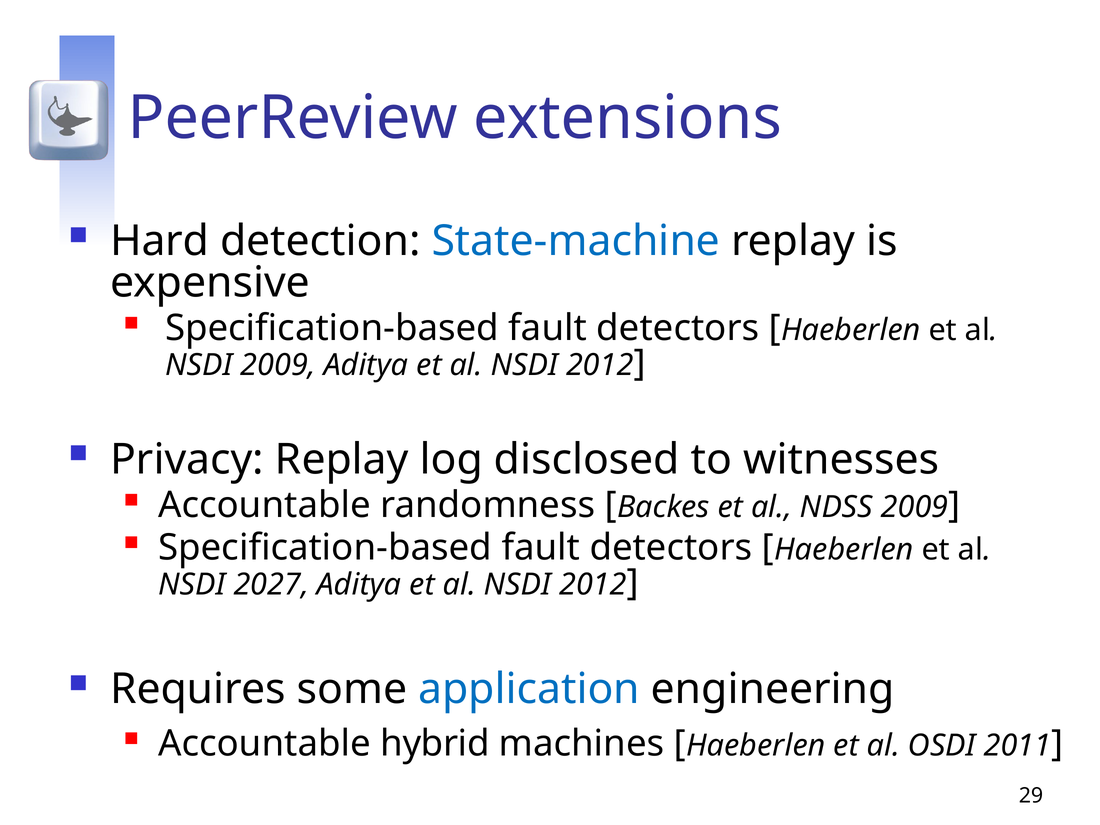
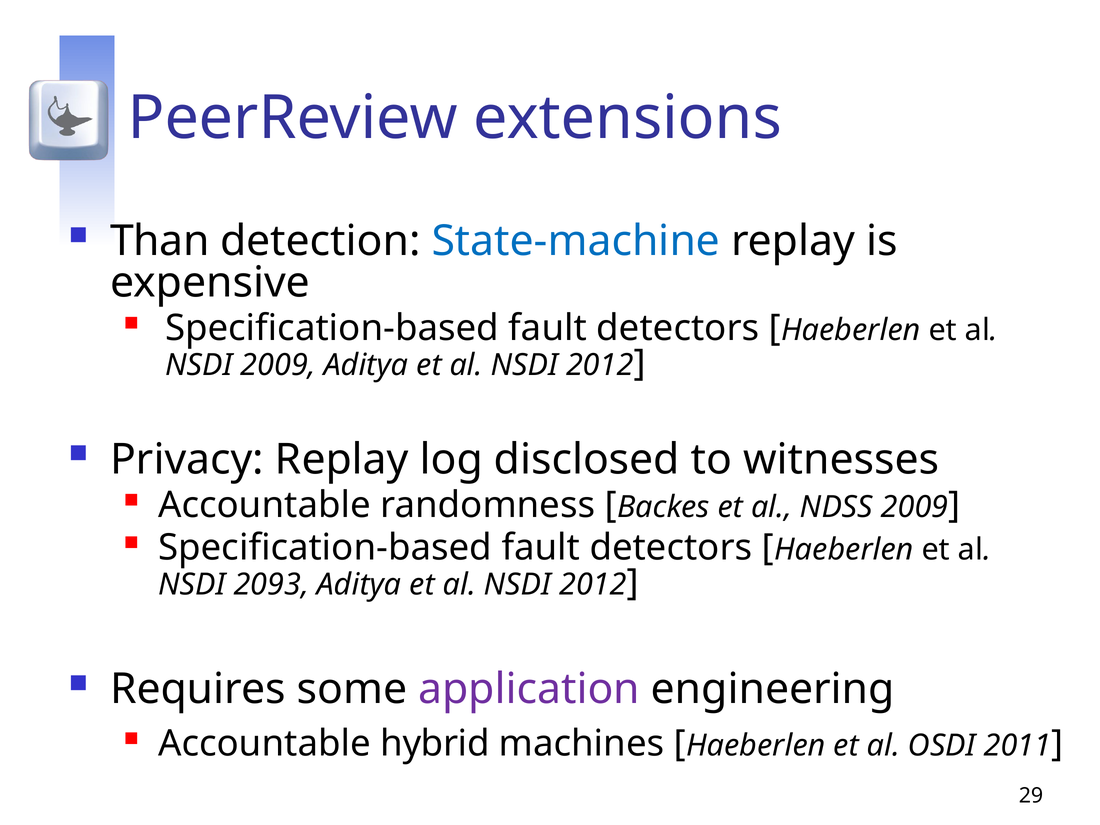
Hard: Hard -> Than
2027: 2027 -> 2093
application colour: blue -> purple
